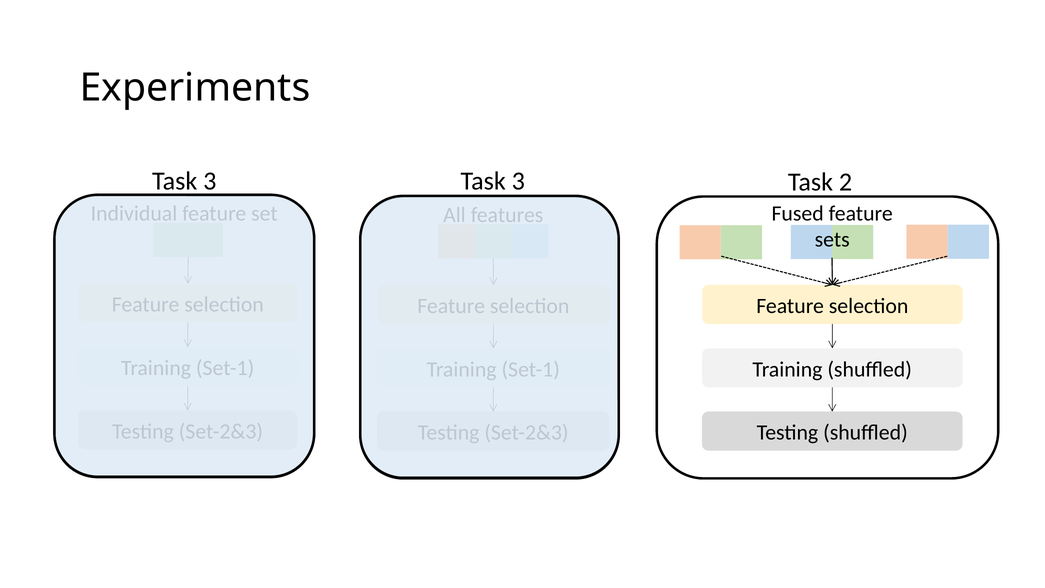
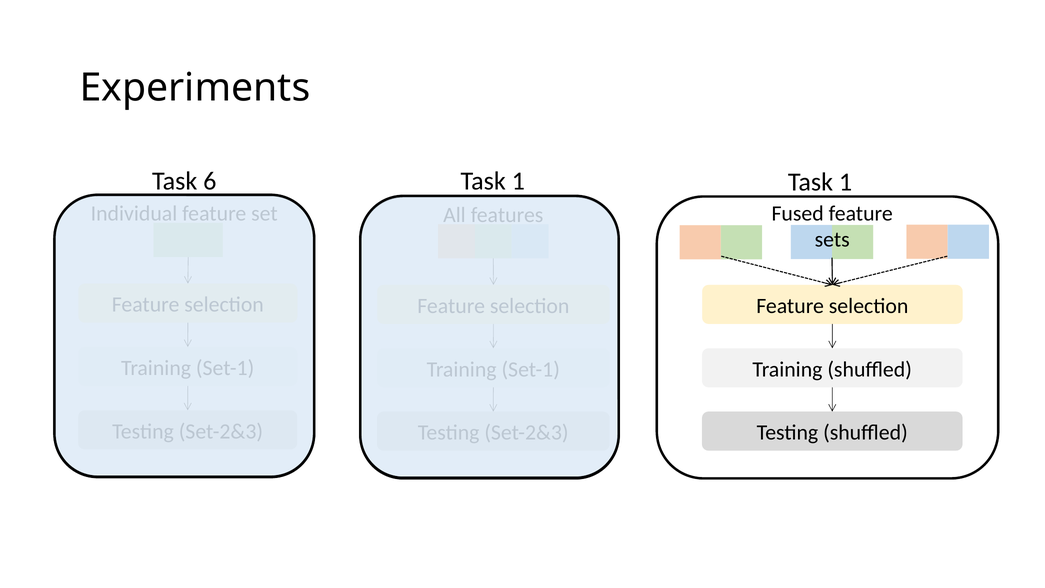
3 at (210, 181): 3 -> 6
3 at (518, 181): 3 -> 1
2 at (846, 182): 2 -> 1
